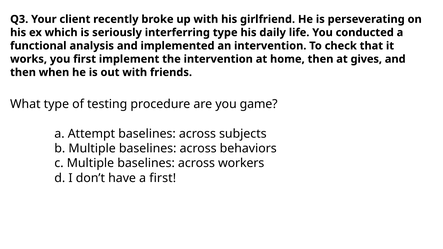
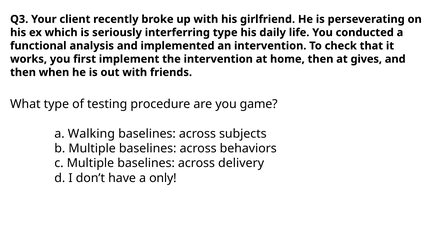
Attempt: Attempt -> Walking
workers: workers -> delivery
a first: first -> only
